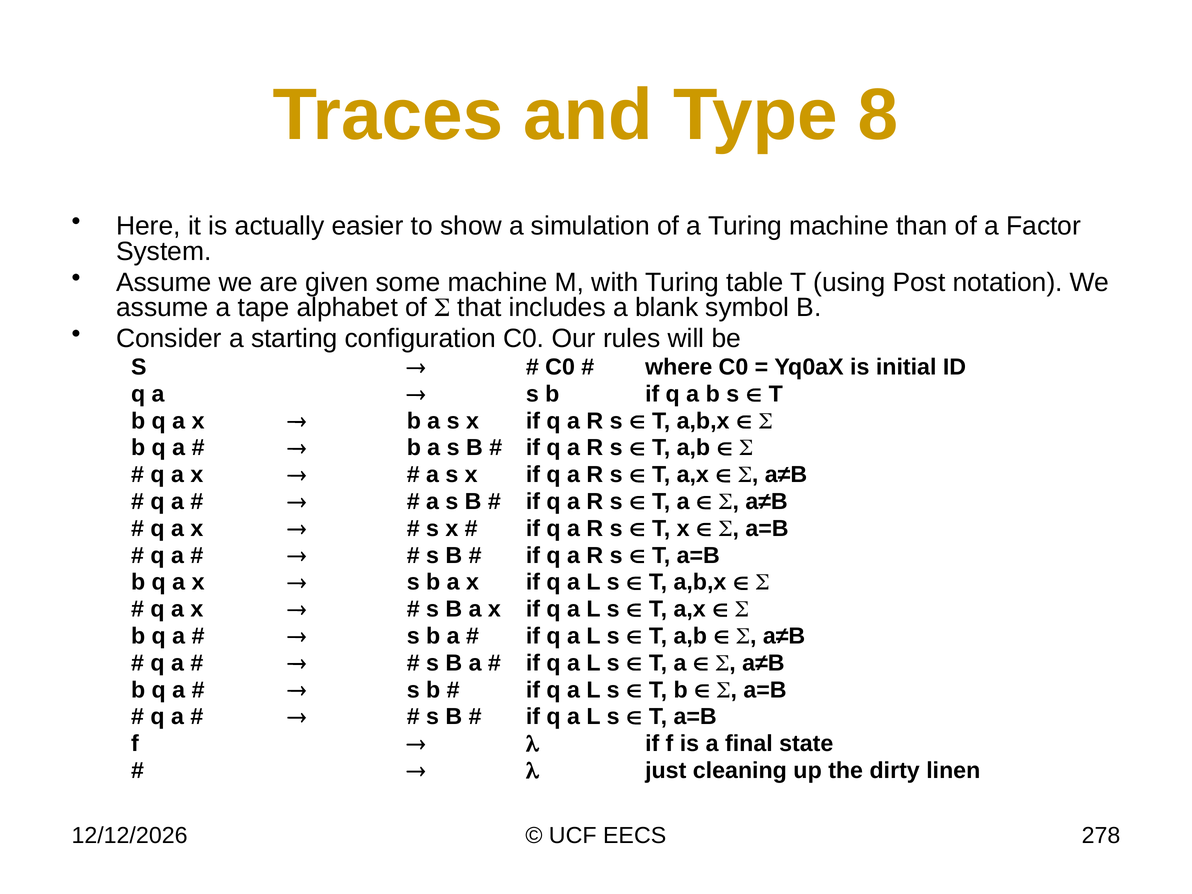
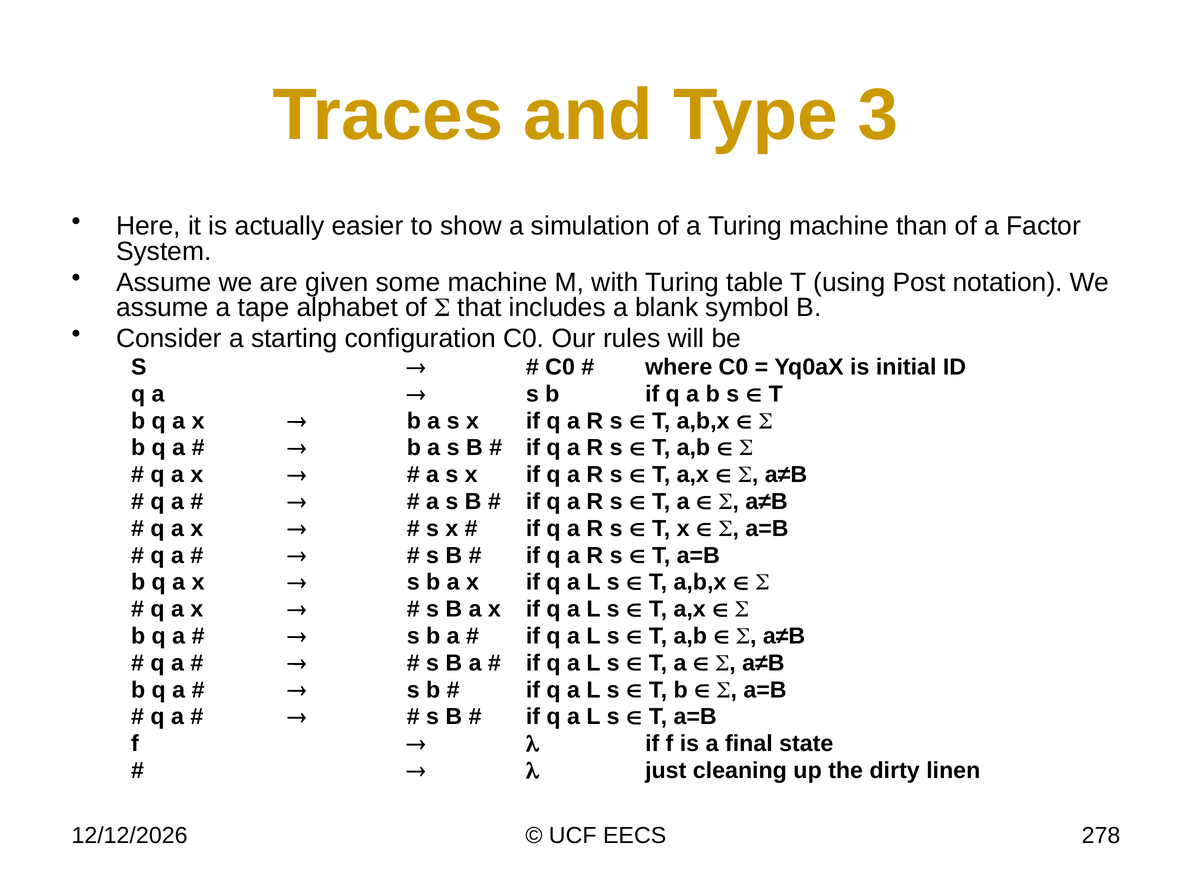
8: 8 -> 3
